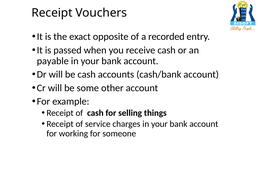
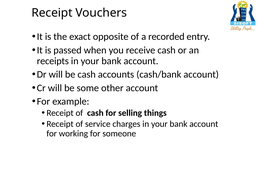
payable: payable -> receipts
